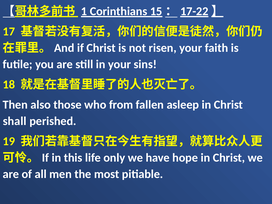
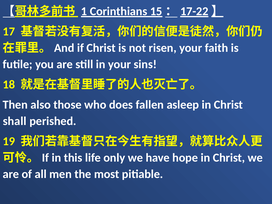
from: from -> does
